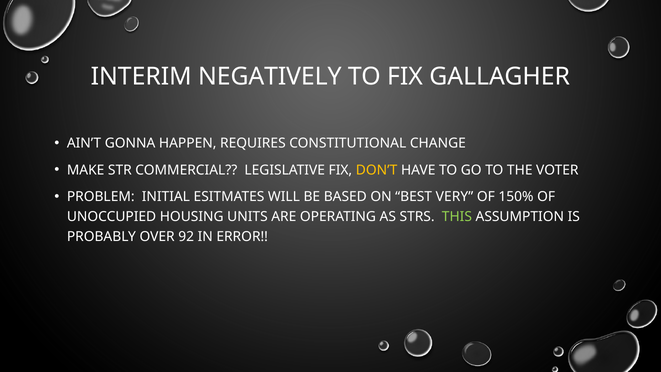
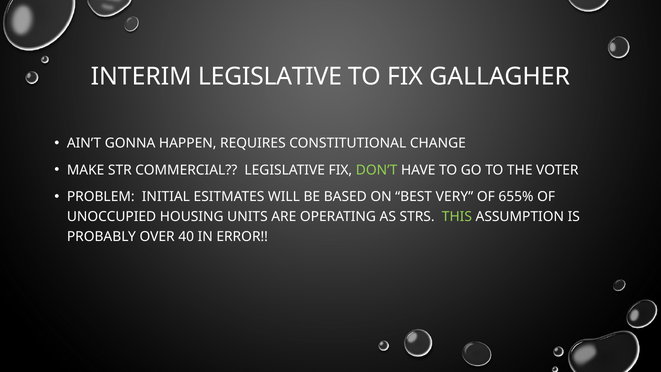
INTERIM NEGATIVELY: NEGATIVELY -> LEGISLATIVE
DON’T colour: yellow -> light green
150%: 150% -> 655%
92: 92 -> 40
